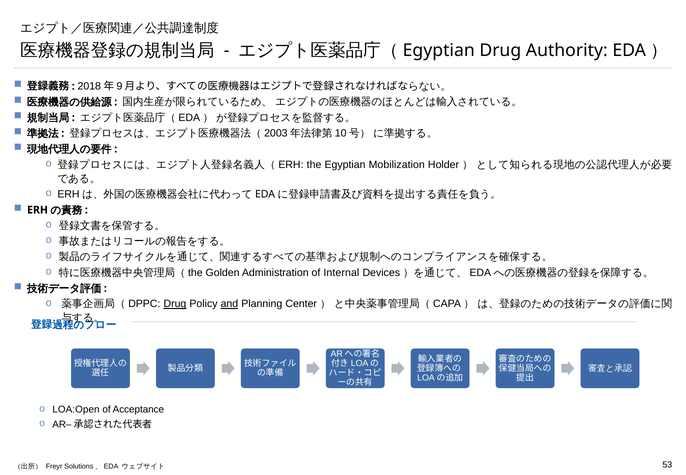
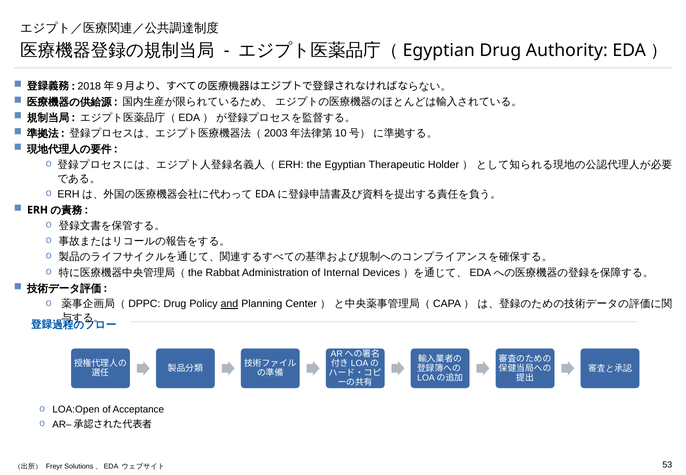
Mobilization: Mobilization -> Therapeutic
Golden: Golden -> Rabbat
Drug at (175, 304) underline: present -> none
